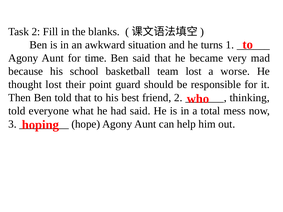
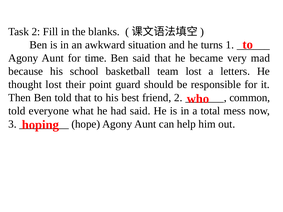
worse: worse -> letters
thinking: thinking -> common
